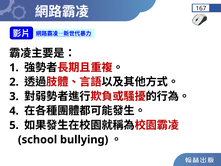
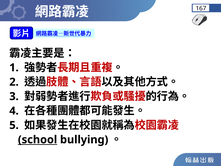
school underline: none -> present
